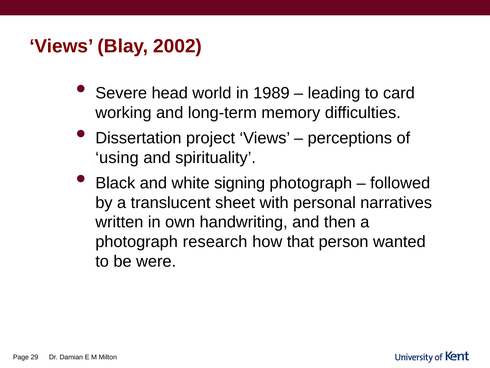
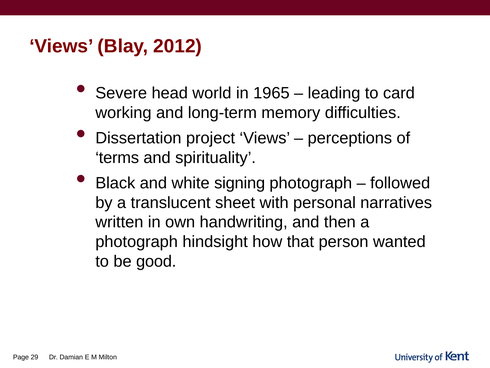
2002: 2002 -> 2012
1989: 1989 -> 1965
using: using -> terms
research: research -> hindsight
were: were -> good
